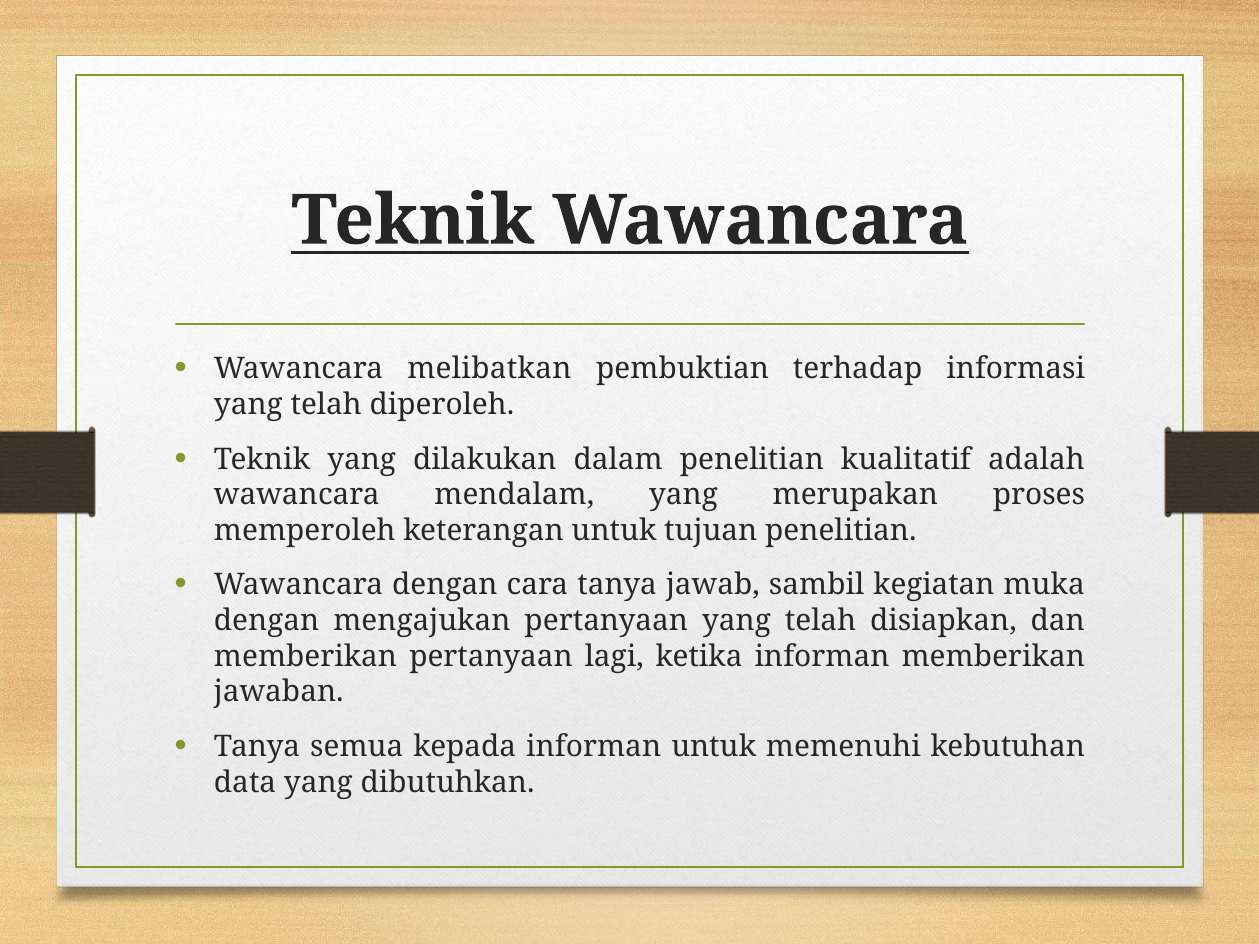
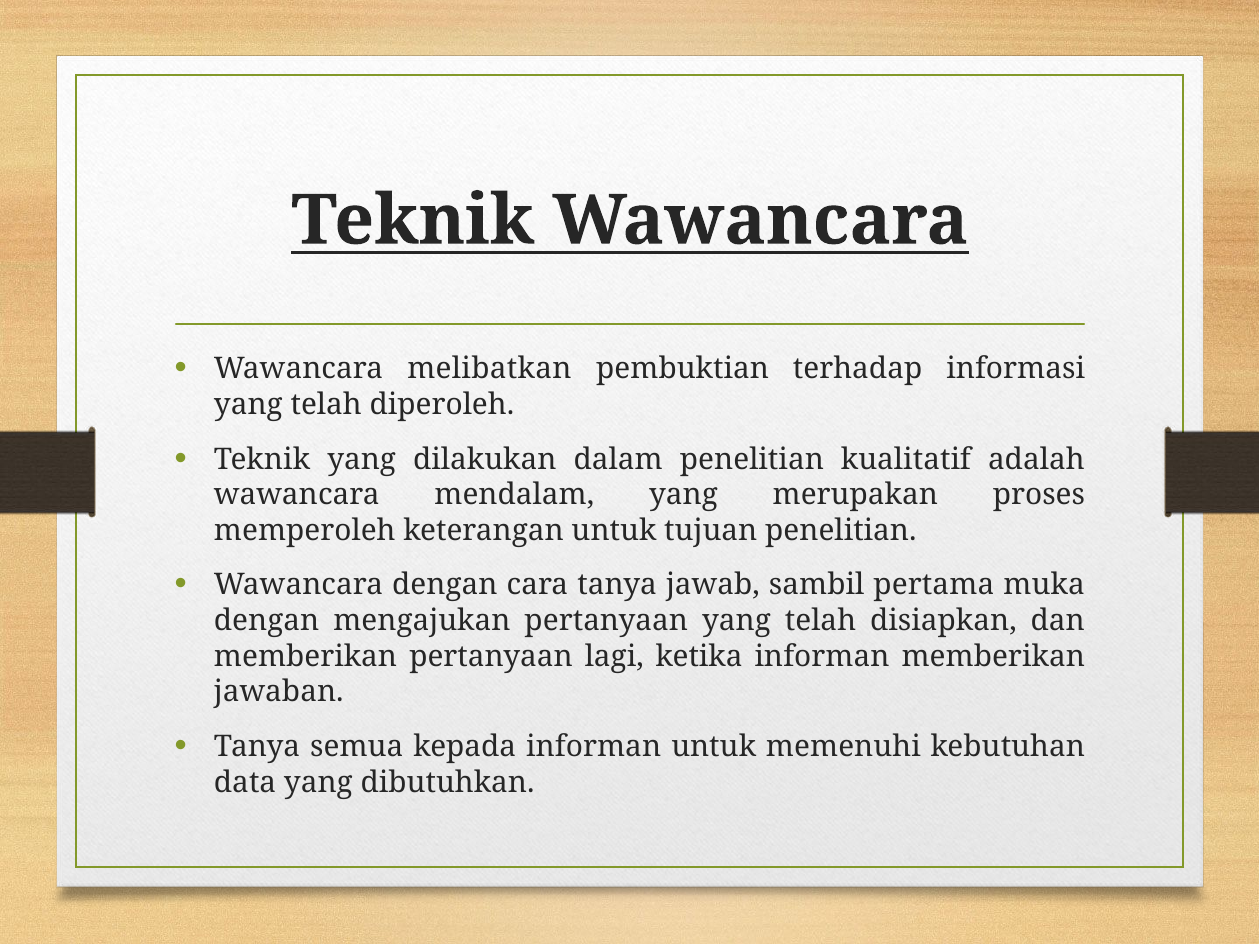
kegiatan: kegiatan -> pertama
